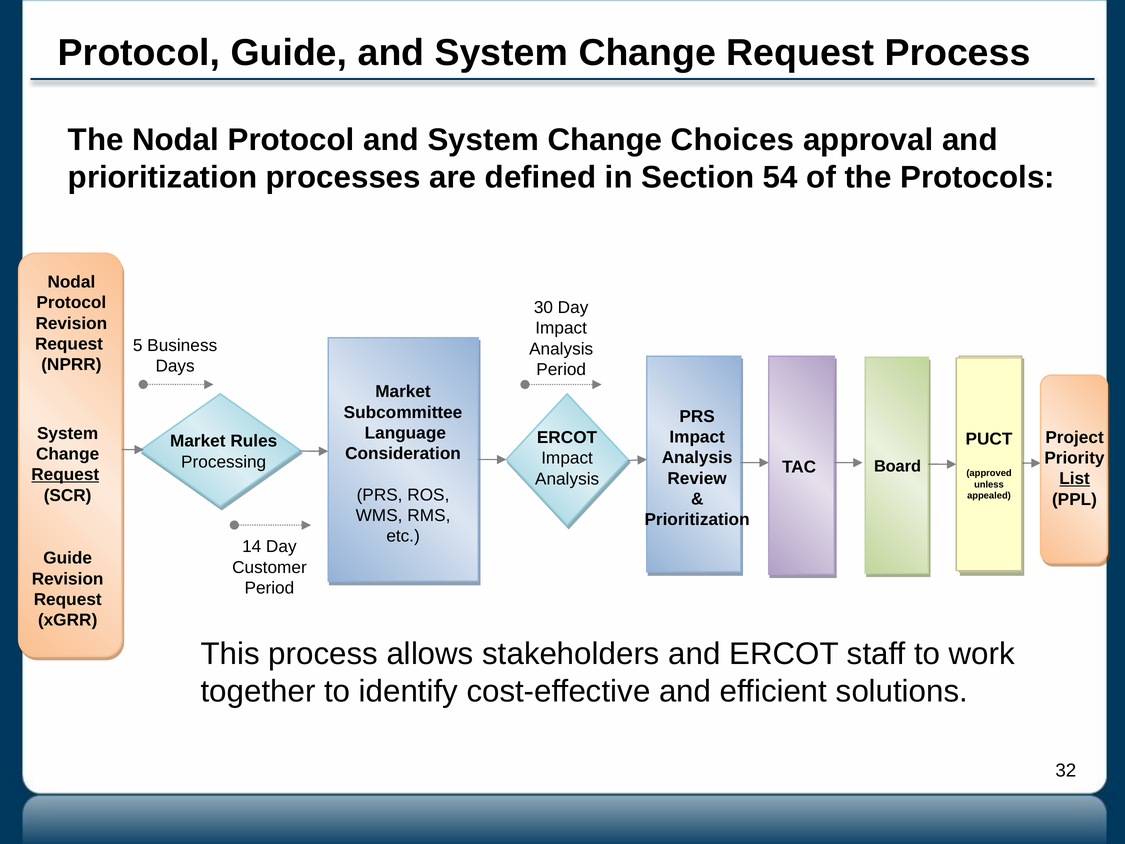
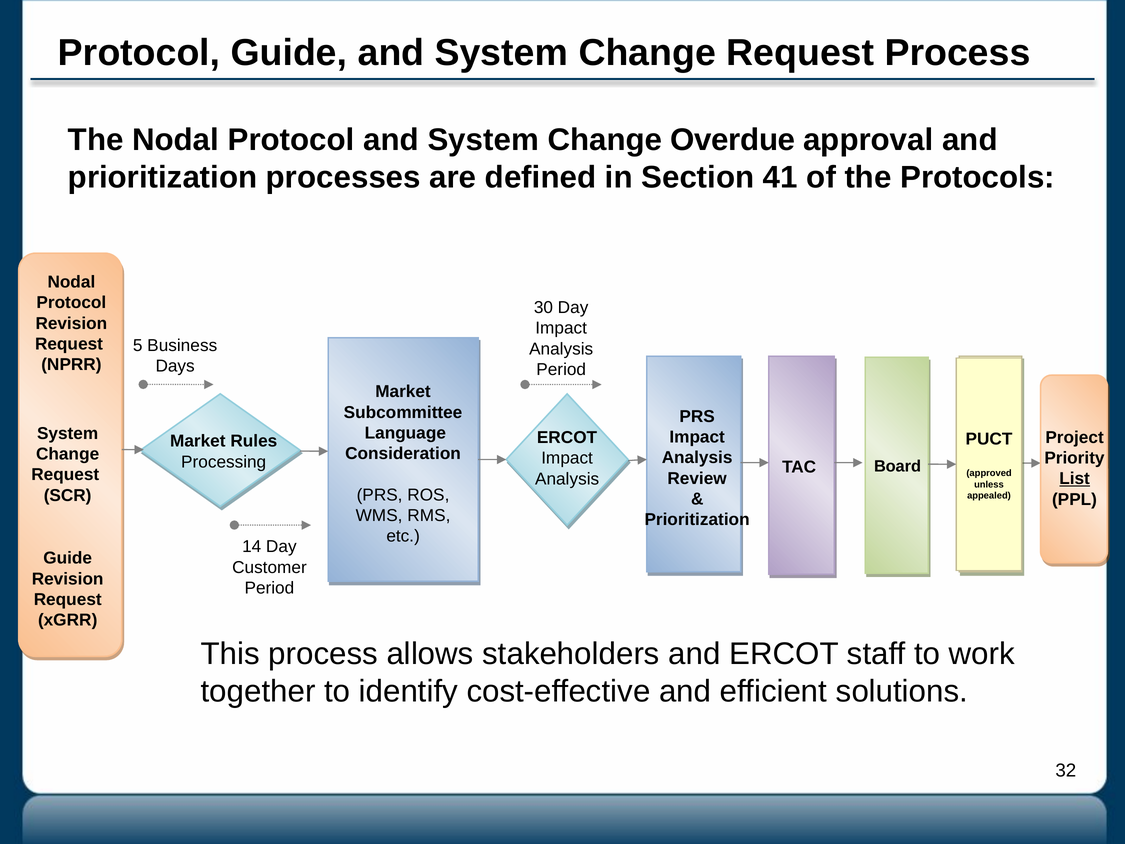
Choices: Choices -> Overdue
54: 54 -> 41
Request at (65, 475) underline: present -> none
